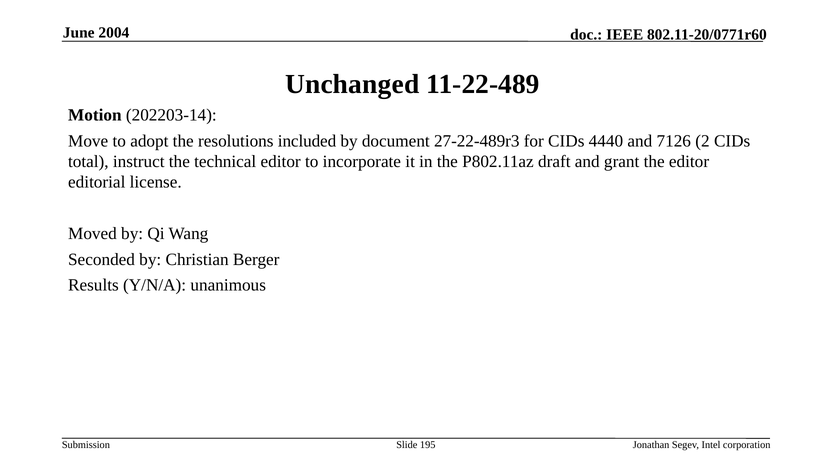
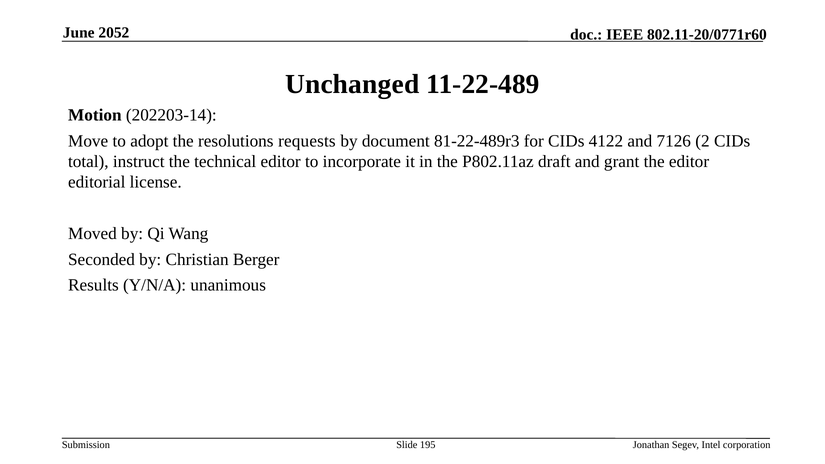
2004: 2004 -> 2052
included: included -> requests
27-22-489r3: 27-22-489r3 -> 81-22-489r3
4440: 4440 -> 4122
